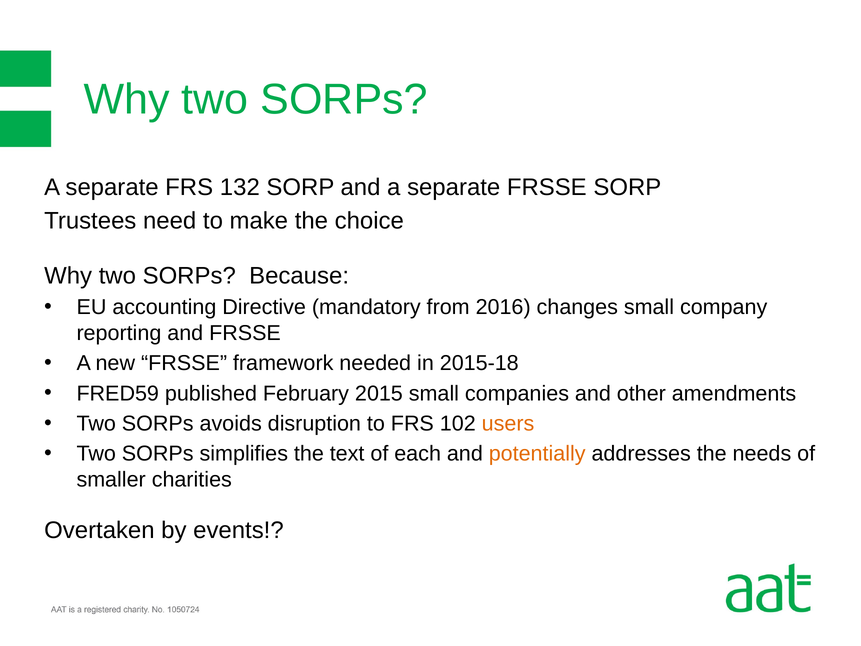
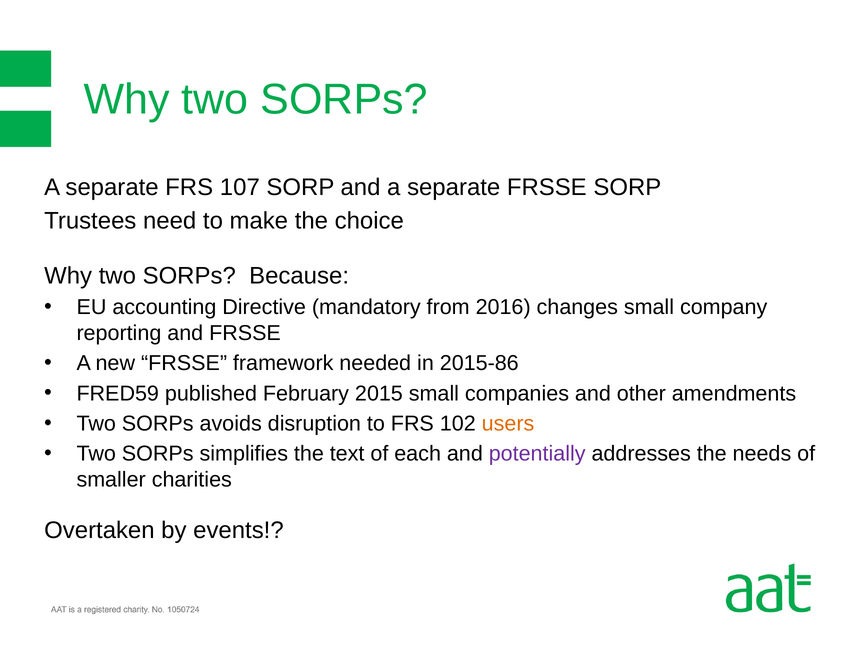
132: 132 -> 107
2015-18: 2015-18 -> 2015-86
potentially colour: orange -> purple
